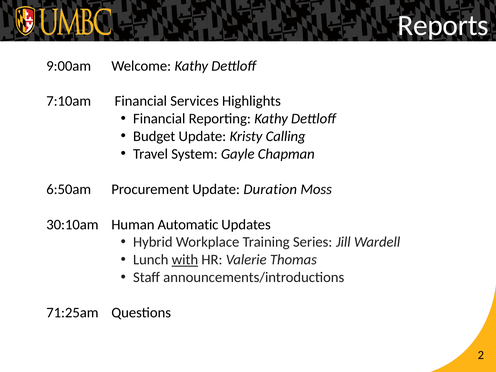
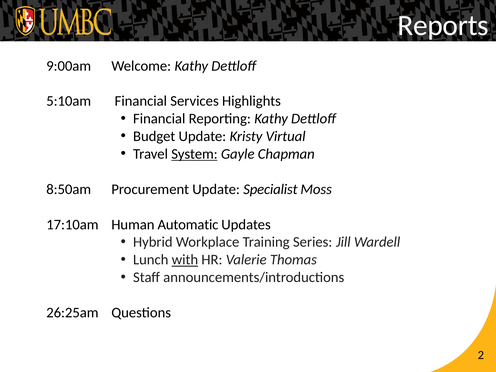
7:10am: 7:10am -> 5:10am
Calling: Calling -> Virtual
System underline: none -> present
6:50am: 6:50am -> 8:50am
Duration: Duration -> Specialist
30:10am: 30:10am -> 17:10am
71:25am: 71:25am -> 26:25am
